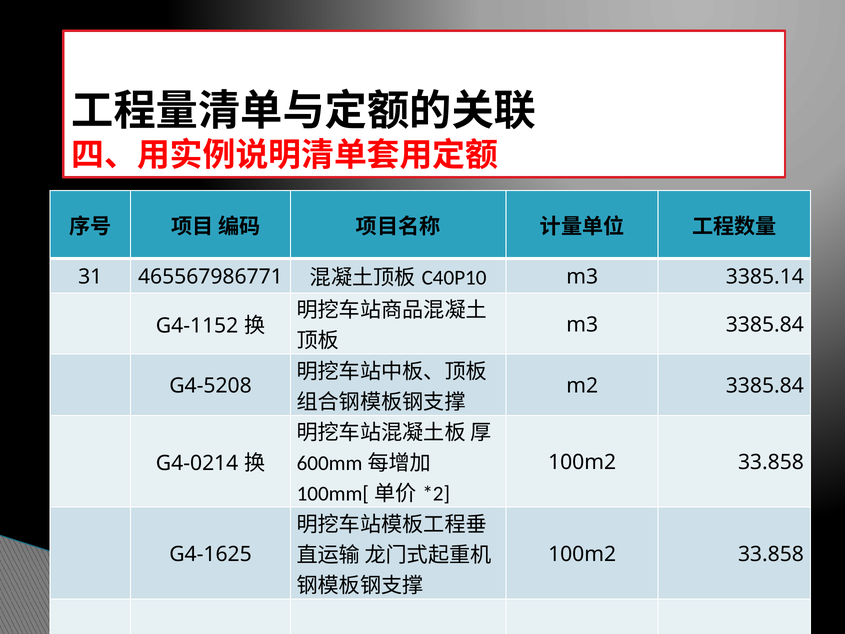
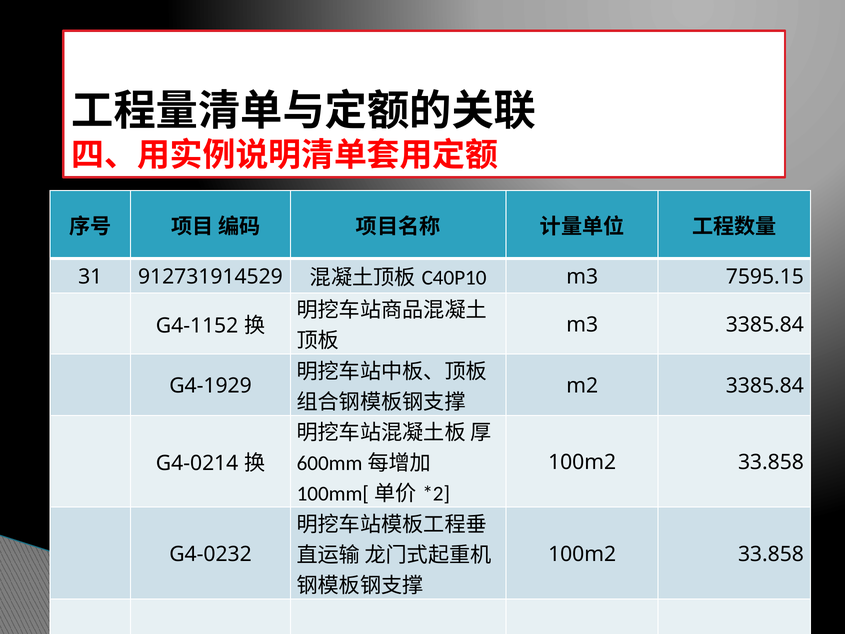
465567986771: 465567986771 -> 912731914529
3385.14: 3385.14 -> 7595.15
G4-5208: G4-5208 -> G4-1929
G4-1625: G4-1625 -> G4-0232
